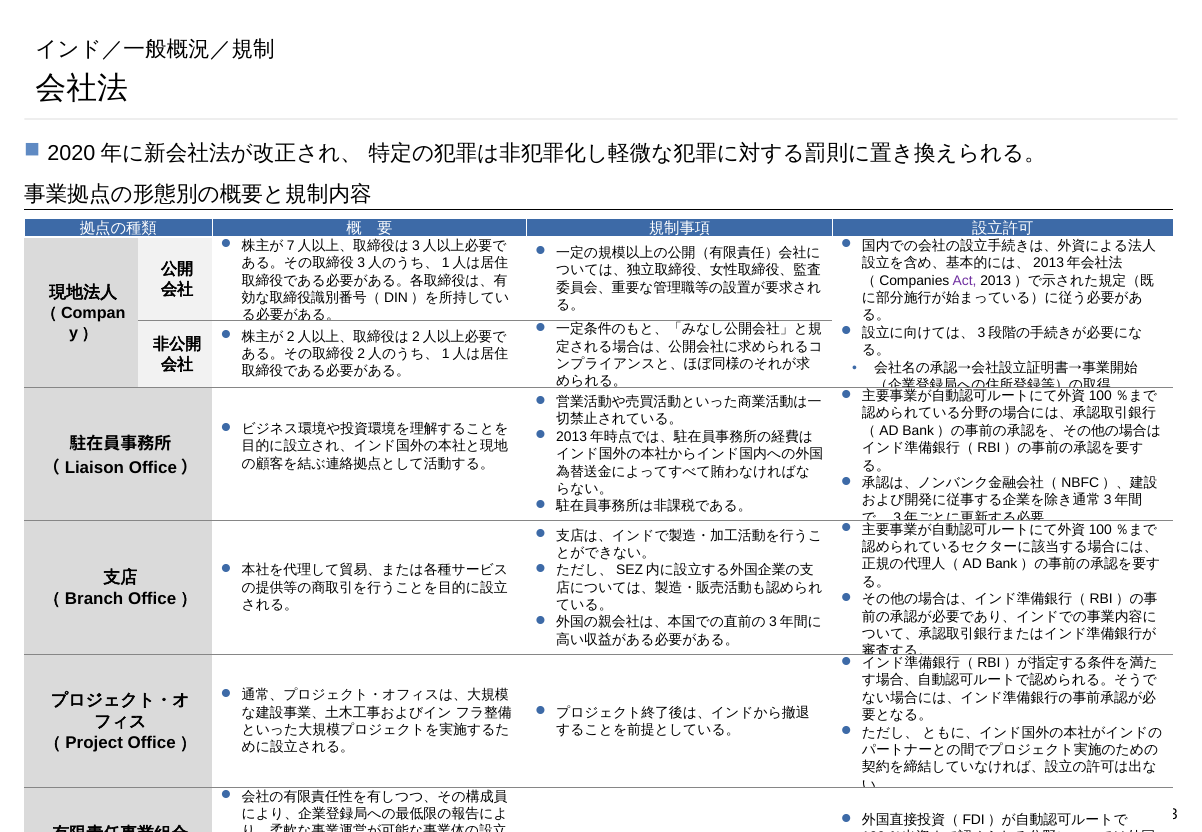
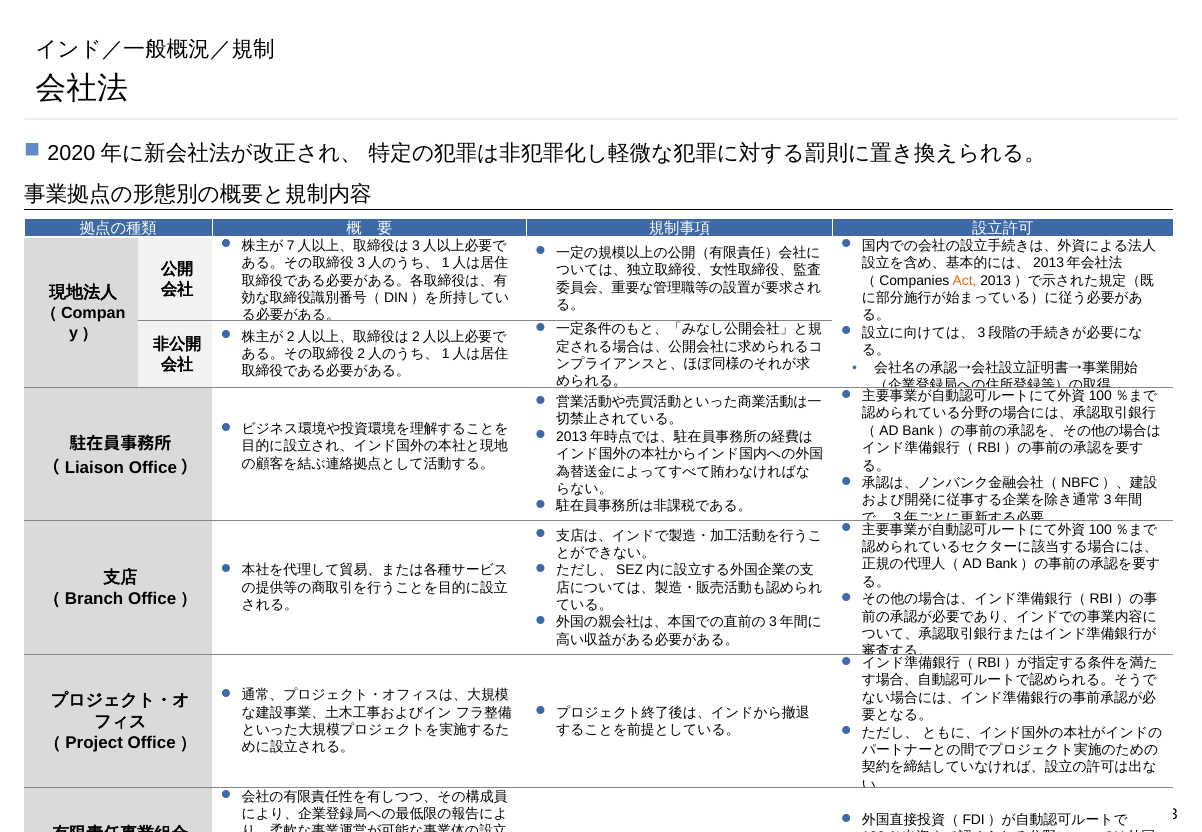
Act colour: purple -> orange
